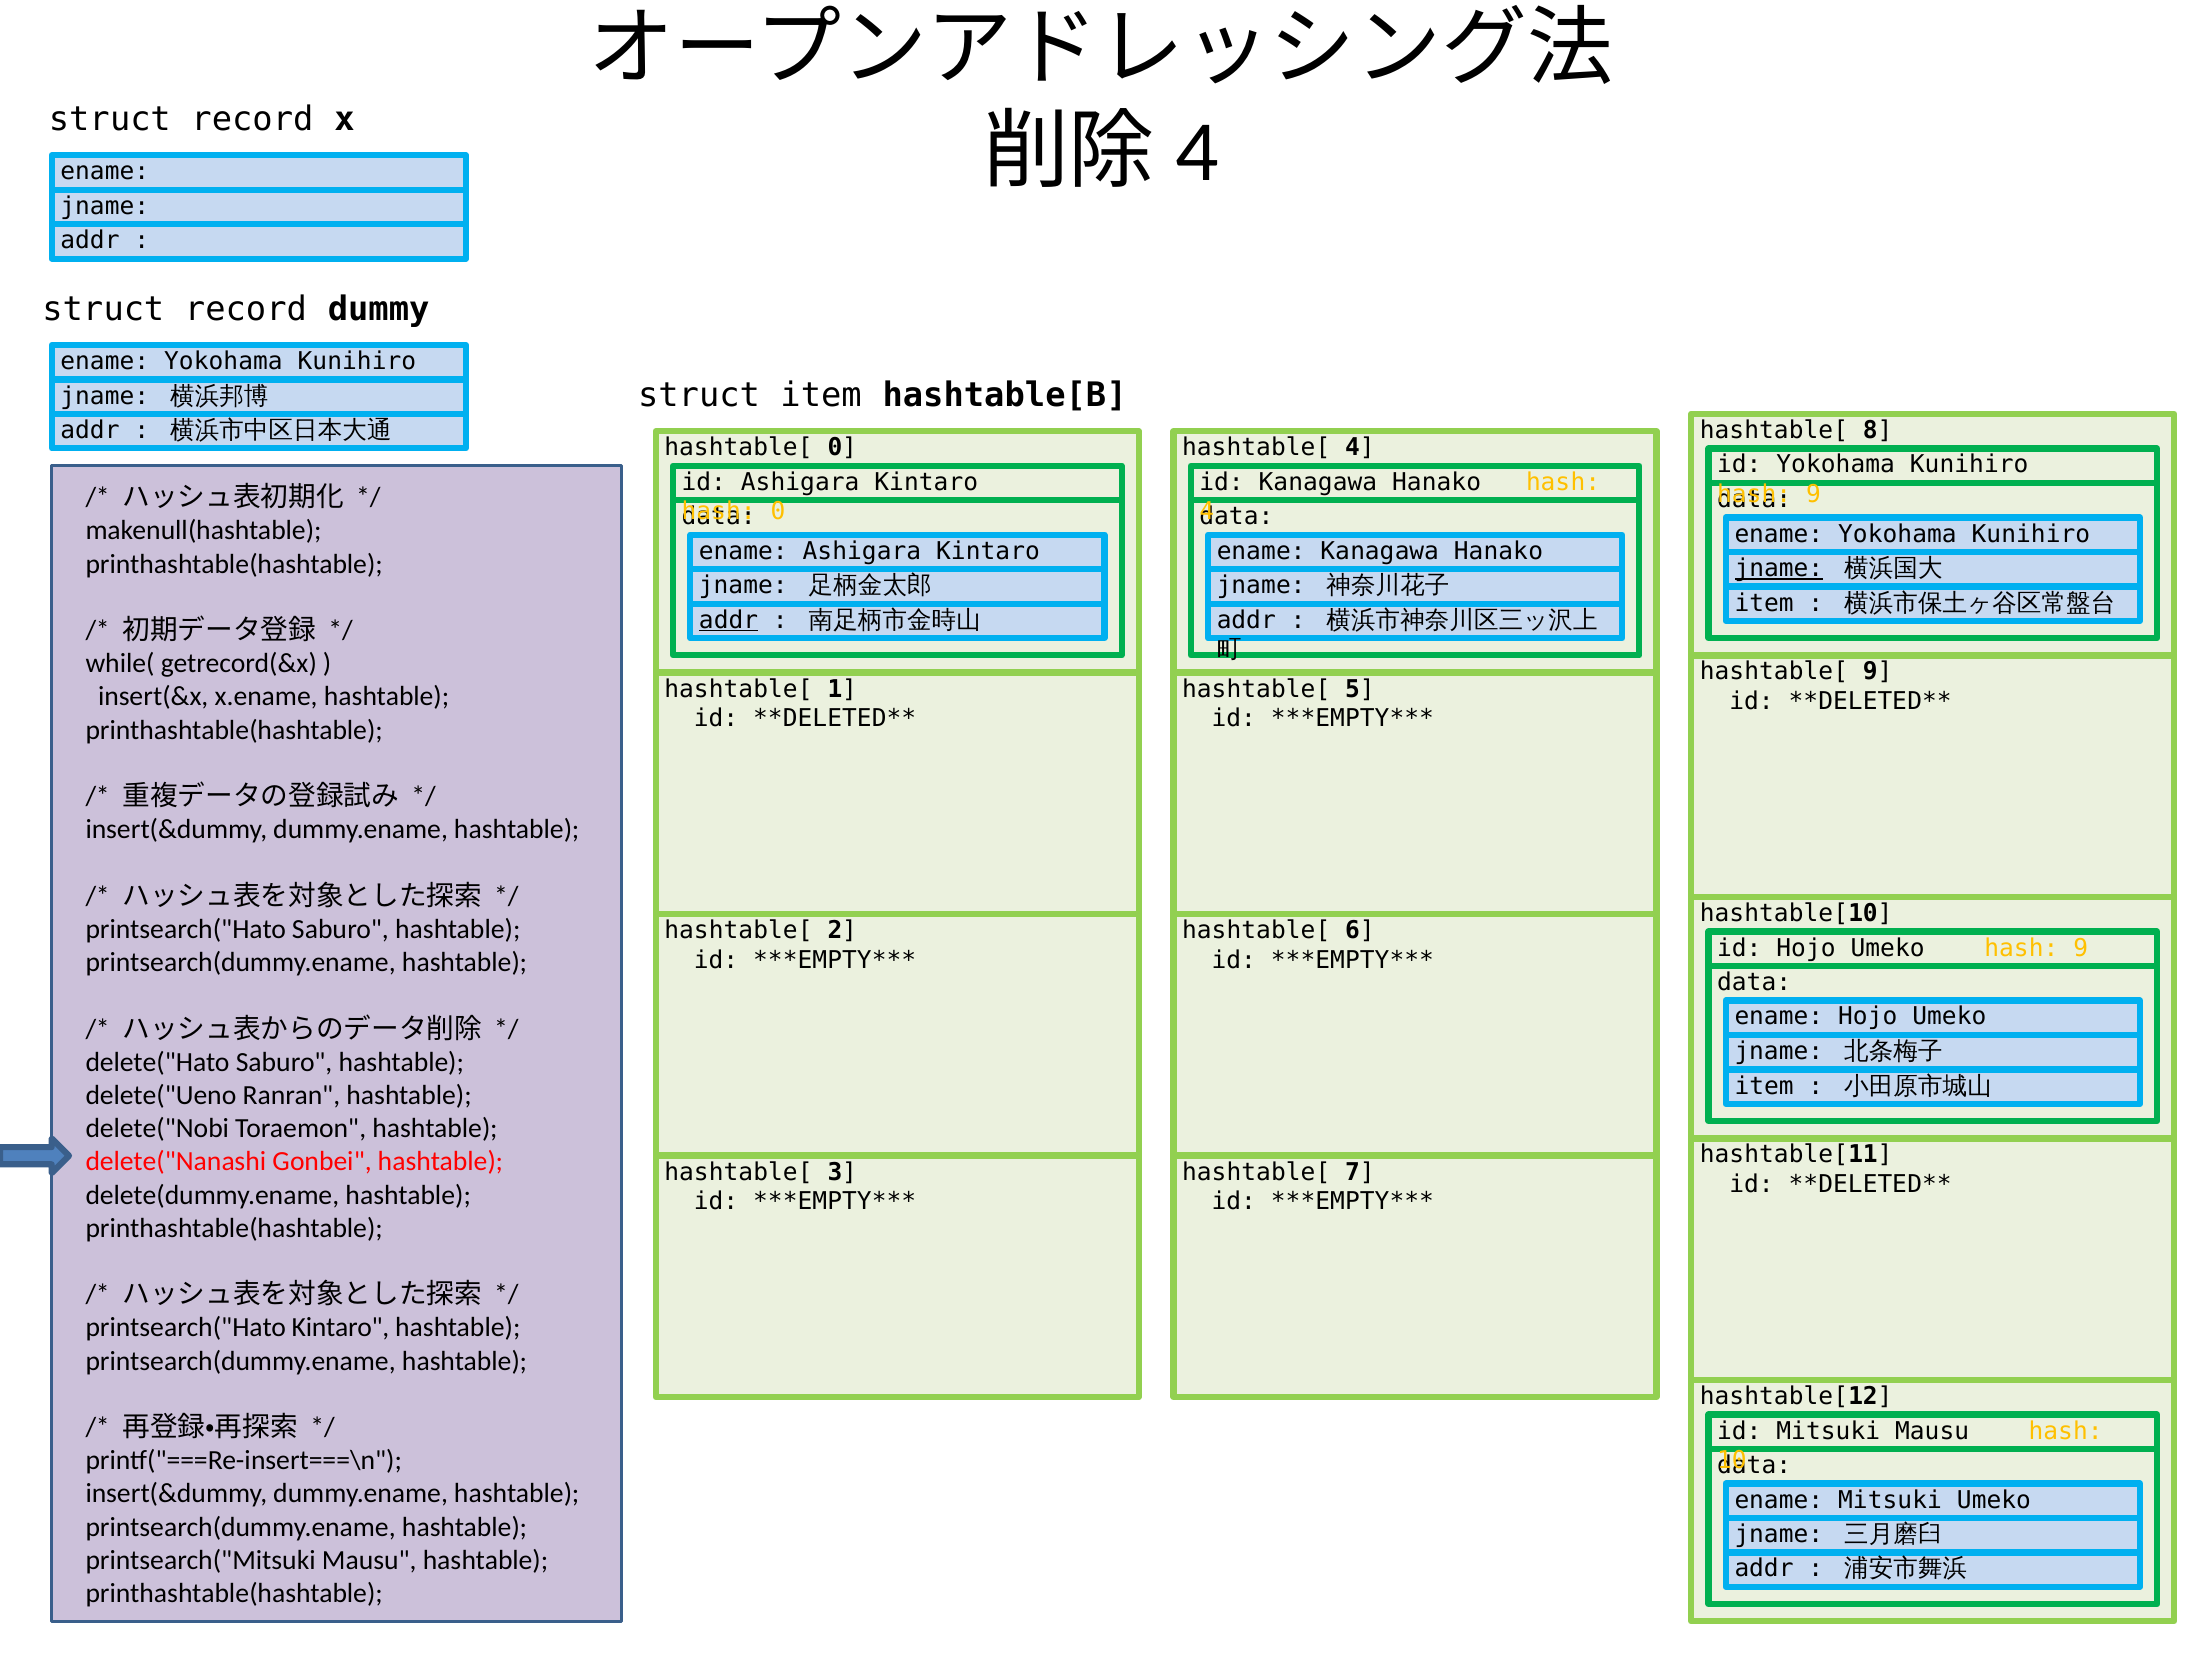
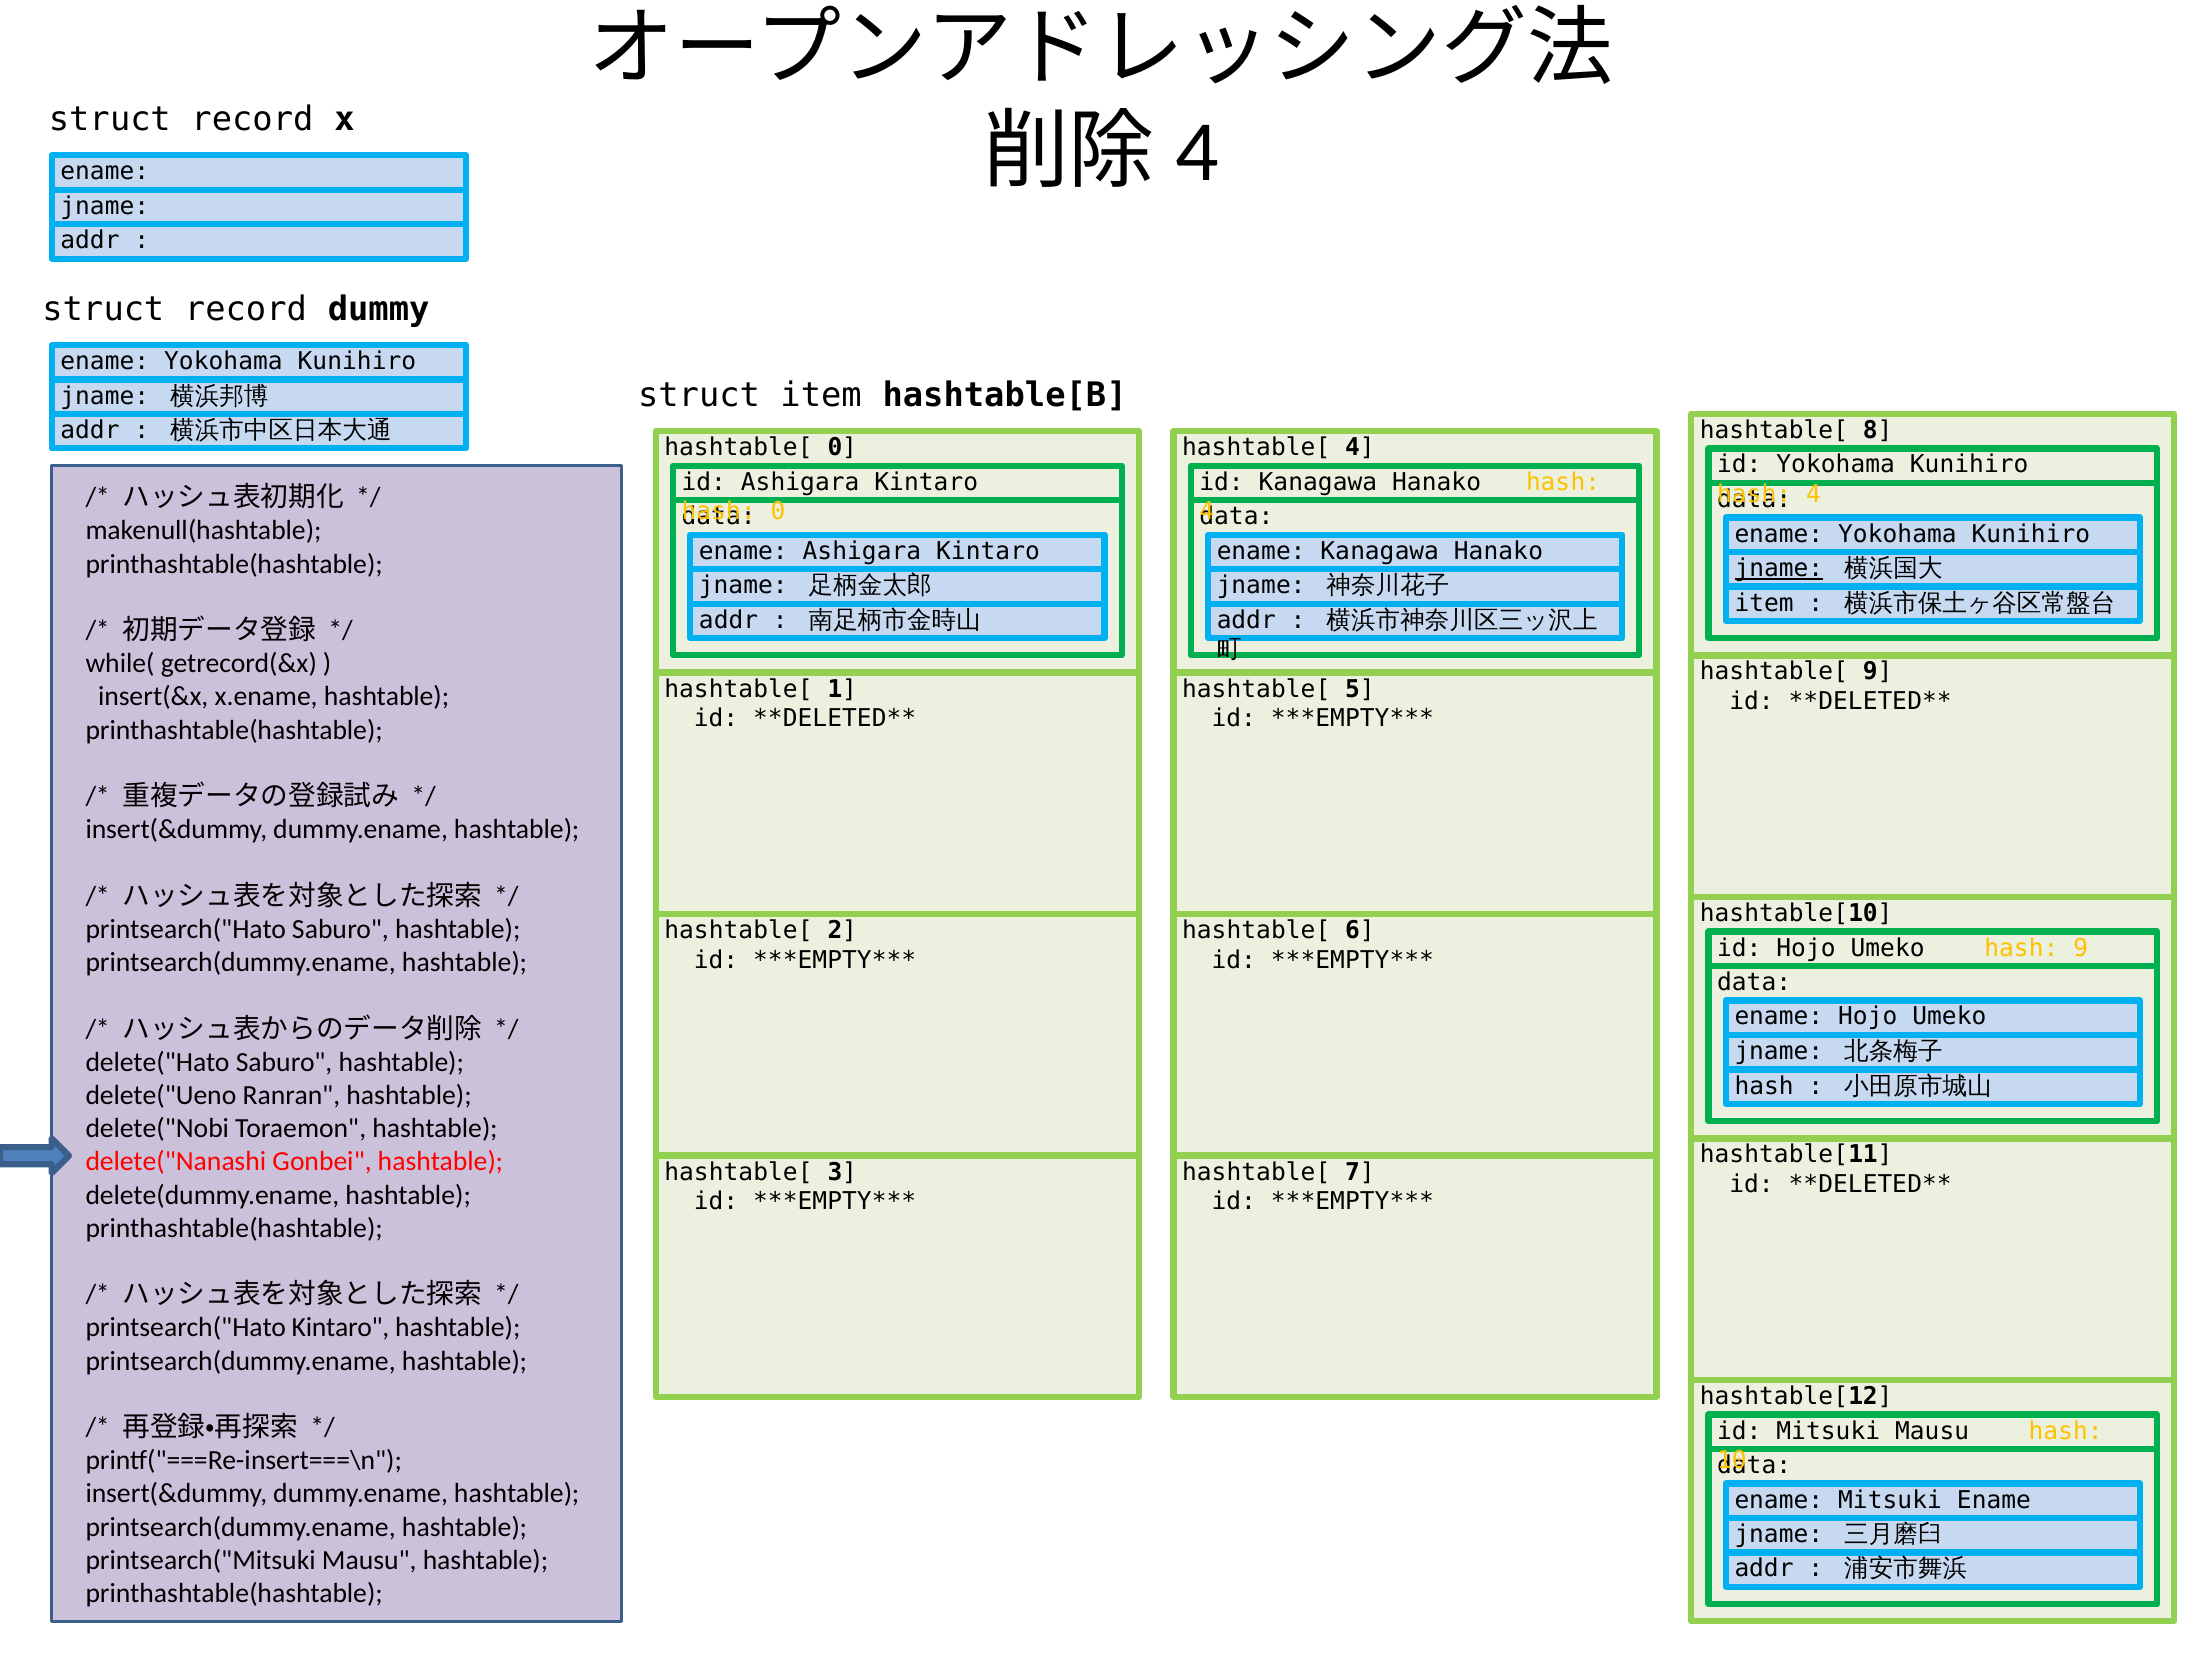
9 at (1814, 494): 9 -> 4
addr at (729, 620) underline: present -> none
item at (1764, 1086): item -> hash
Mitsuki Umeko: Umeko -> Ename
